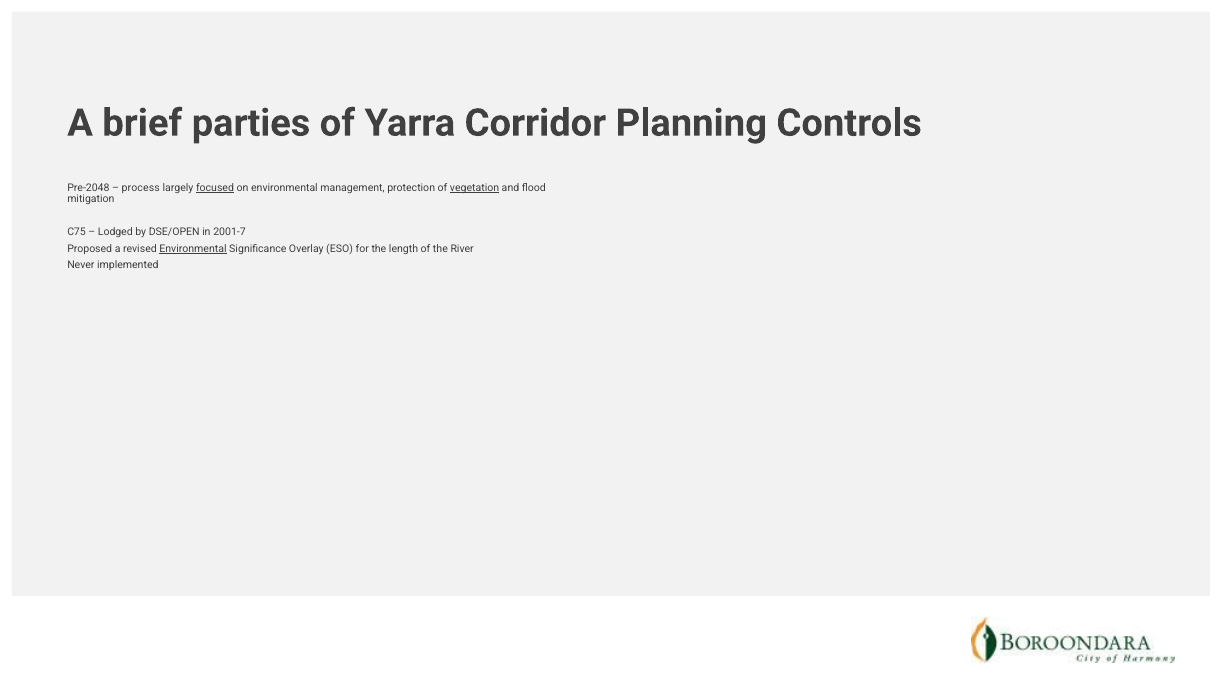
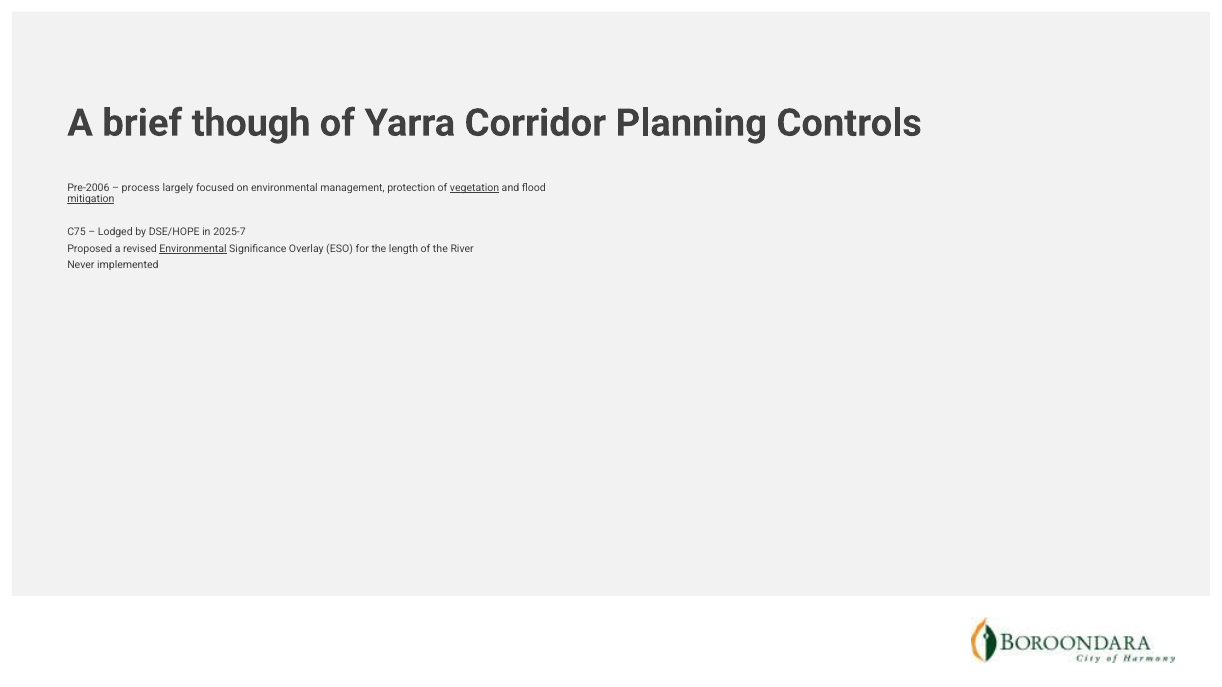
parties: parties -> though
Pre-2048: Pre-2048 -> Pre-2006
focused underline: present -> none
mitigation underline: none -> present
DSE/OPEN: DSE/OPEN -> DSE/HOPE
2001-7: 2001-7 -> 2025-7
